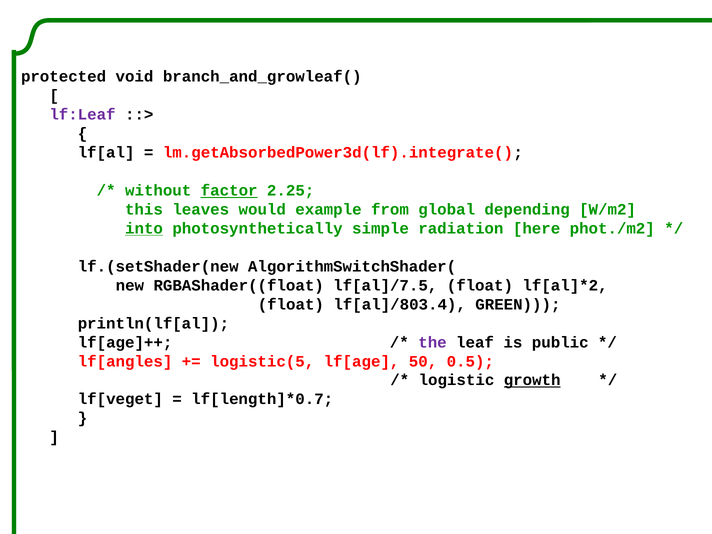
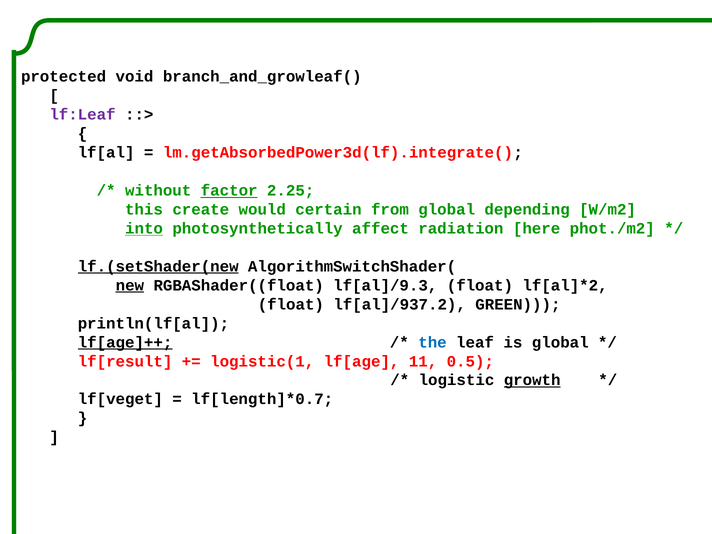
leaves: leaves -> create
example: example -> certain
simple: simple -> affect
lf.(setShader(new underline: none -> present
new underline: none -> present
lf[al]/7.5: lf[al]/7.5 -> lf[al]/9.3
lf[al]/803.4: lf[al]/803.4 -> lf[al]/937.2
lf[age]++ underline: none -> present
the colour: purple -> blue
is public: public -> global
lf[angles: lf[angles -> lf[result
logistic(5: logistic(5 -> logistic(1
50: 50 -> 11
